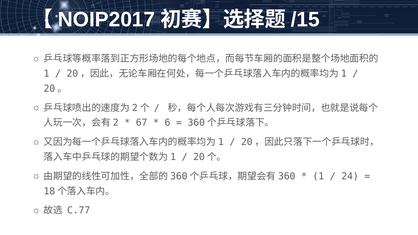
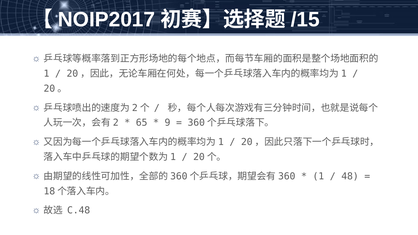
67: 67 -> 65
6: 6 -> 9
24: 24 -> 48
C.77: C.77 -> C.48
